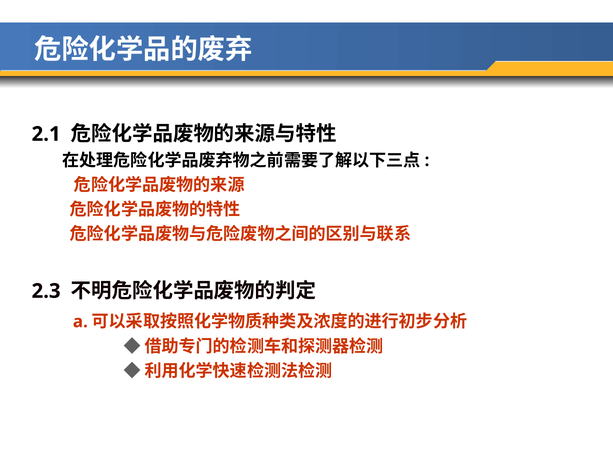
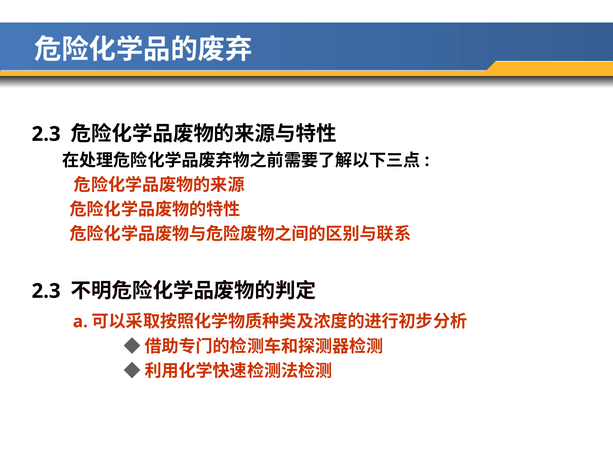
2.1 at (46, 134): 2.1 -> 2.3
